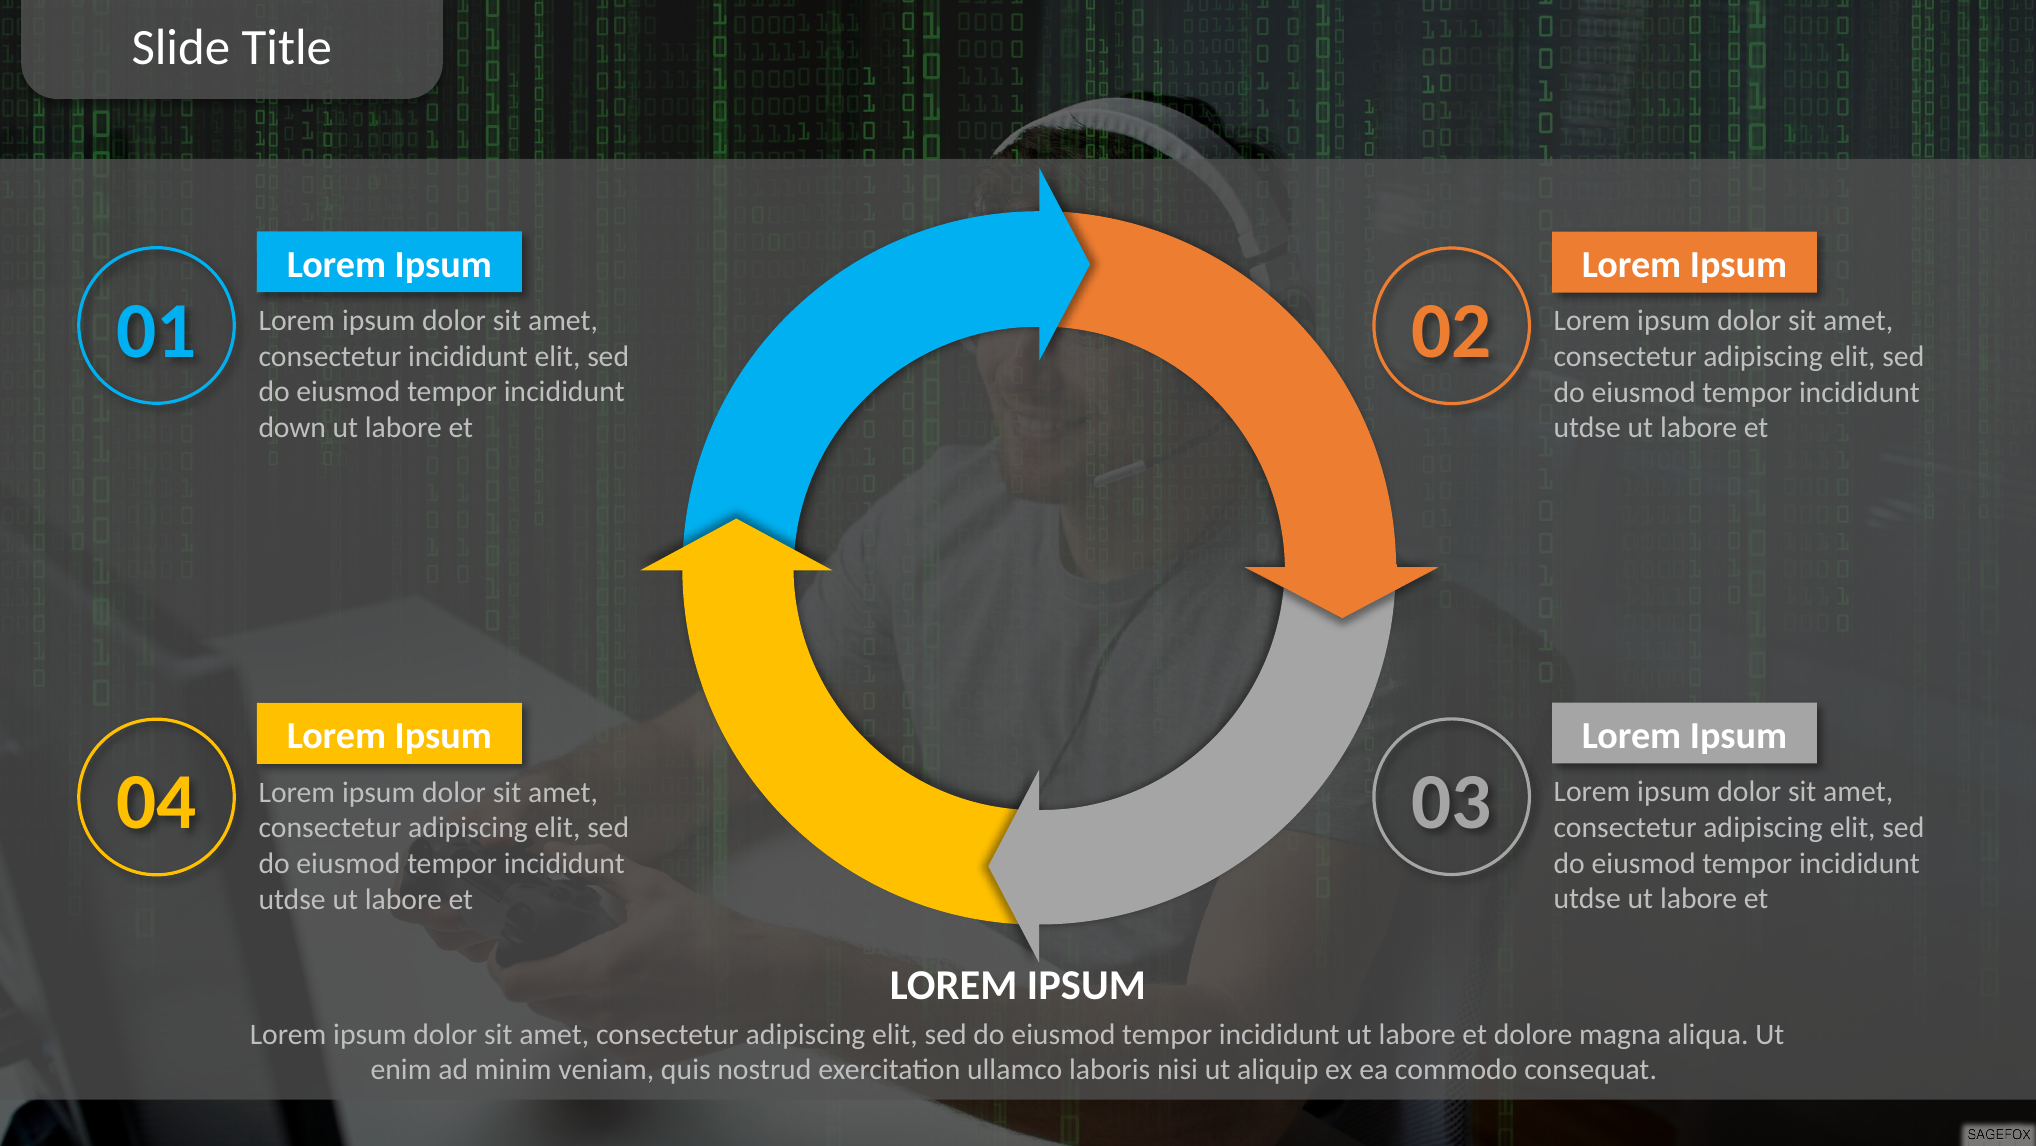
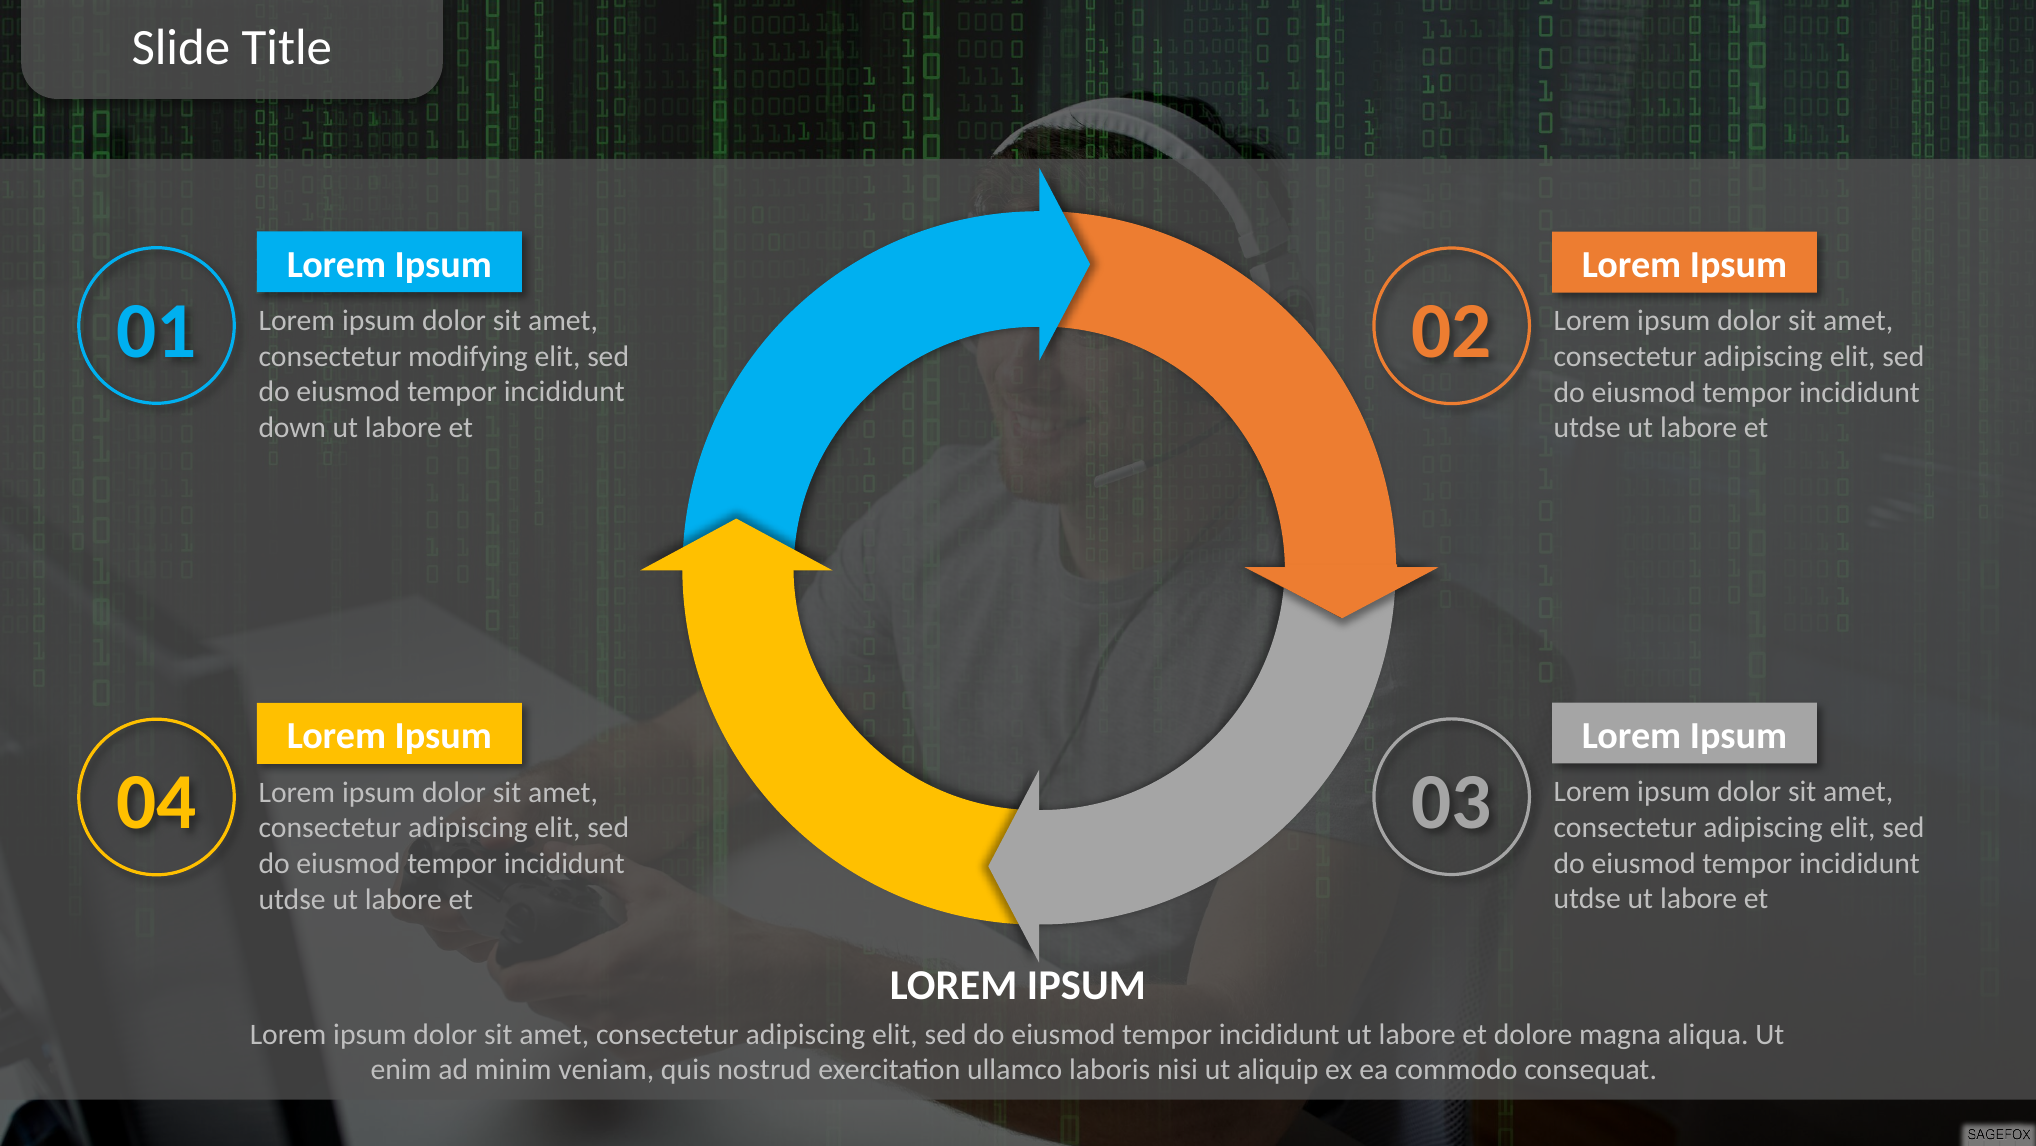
consectetur incididunt: incididunt -> modifying
